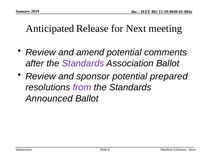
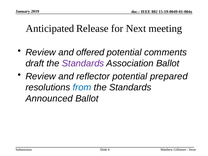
amend: amend -> offered
after: after -> draft
sponsor: sponsor -> reflector
from colour: purple -> blue
